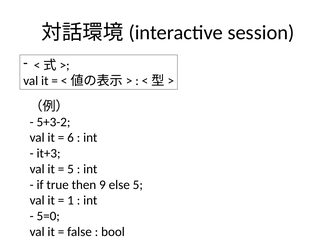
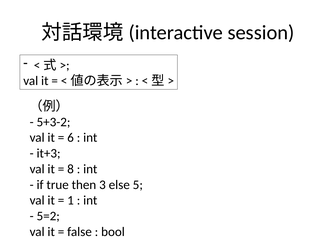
5 at (71, 169): 5 -> 8
9: 9 -> 3
5=0: 5=0 -> 5=2
